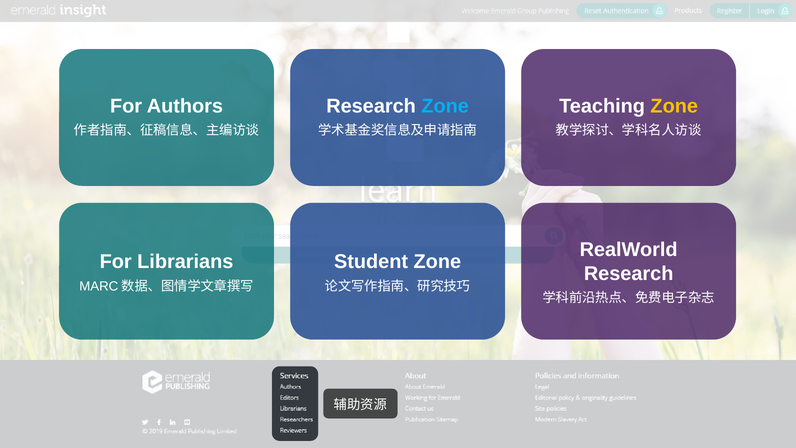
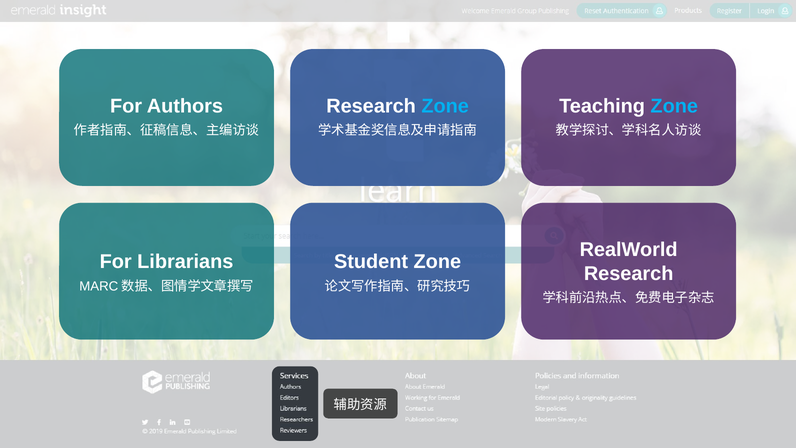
Zone at (674, 106) colour: yellow -> light blue
